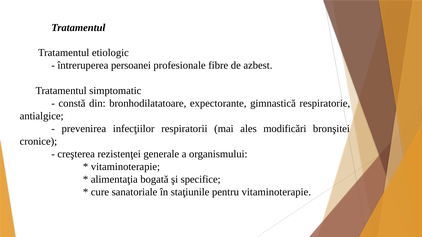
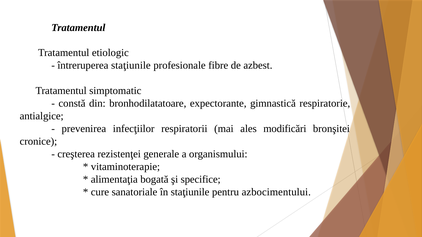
întreruperea persoanei: persoanei -> staţiunile
pentru vitaminoterapie: vitaminoterapie -> azbocimentului
